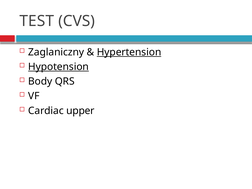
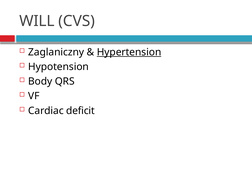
TEST: TEST -> WILL
Hypotension underline: present -> none
upper: upper -> deficit
